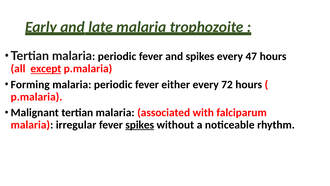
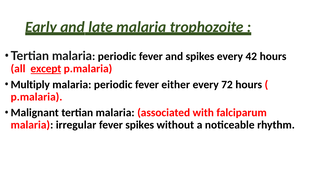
47: 47 -> 42
Forming: Forming -> Multiply
spikes at (140, 125) underline: present -> none
